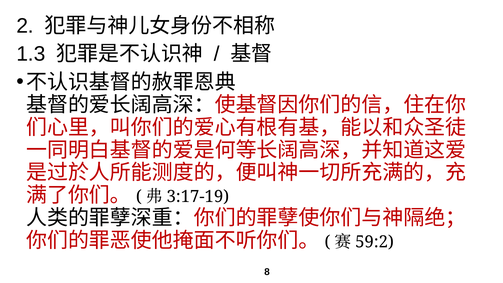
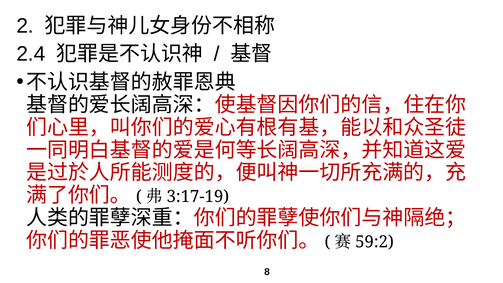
1.3: 1.3 -> 2.4
